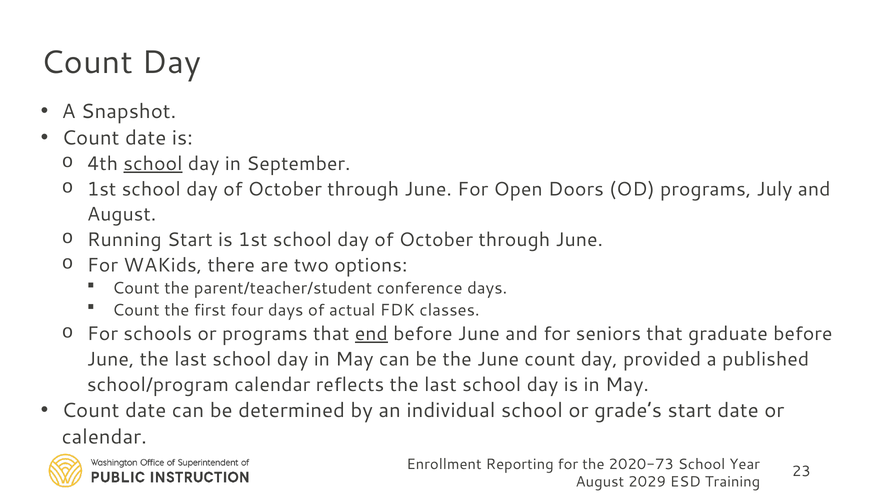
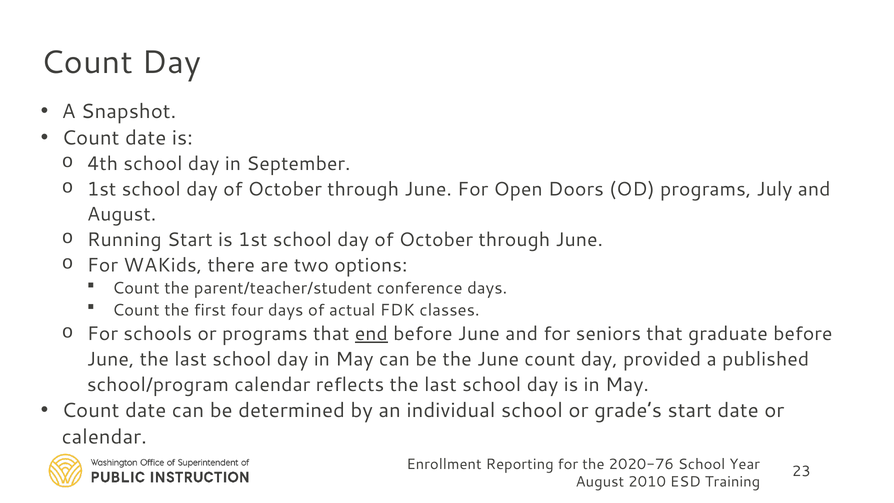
school at (153, 164) underline: present -> none
2020-73: 2020-73 -> 2020-76
2029: 2029 -> 2010
